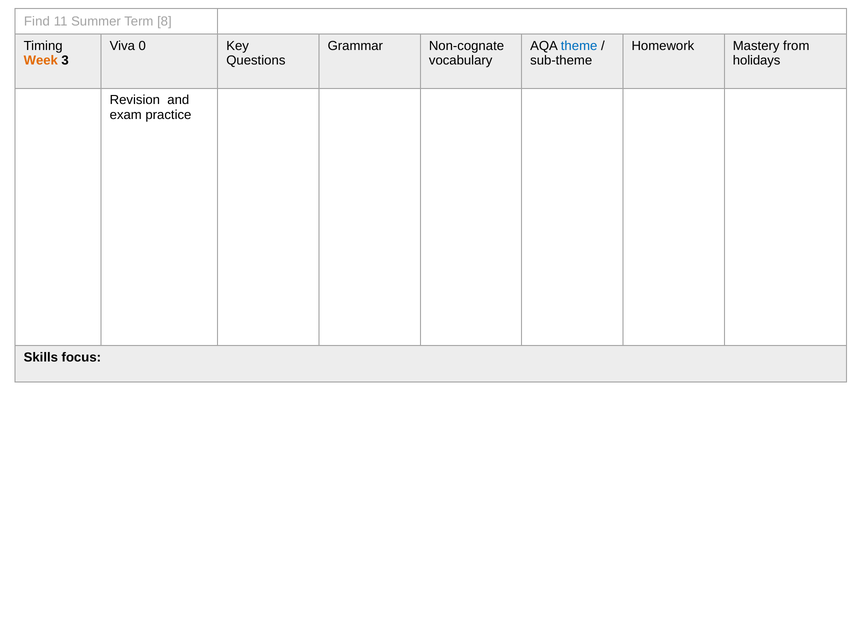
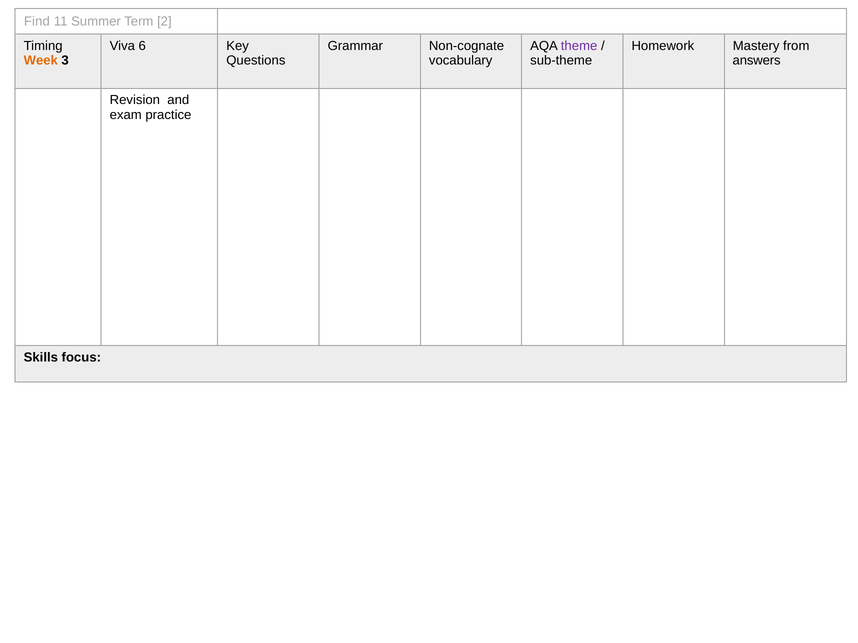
8: 8 -> 2
0: 0 -> 6
theme colour: blue -> purple
holidays: holidays -> answers
